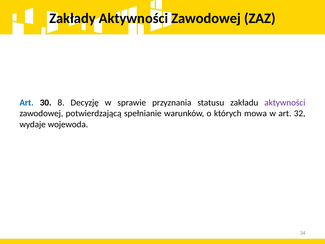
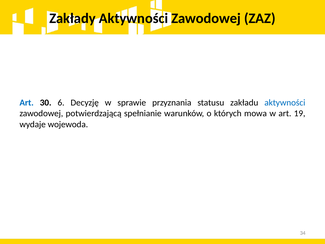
8: 8 -> 6
aktywności at (285, 102) colour: purple -> blue
32: 32 -> 19
